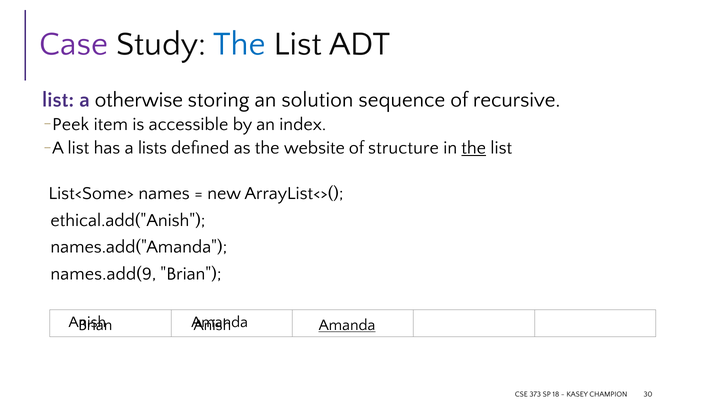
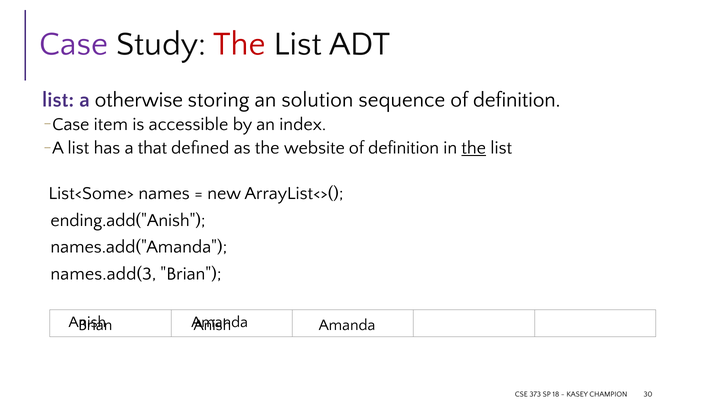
The at (240, 44) colour: blue -> red
sequence of recursive: recursive -> definition
Peek at (71, 124): Peek -> Case
lists: lists -> that
structure at (403, 148): structure -> definition
ethical.add("Anish: ethical.add("Anish -> ending.add("Anish
names.add(9: names.add(9 -> names.add(3
Amanda at (347, 325) underline: present -> none
